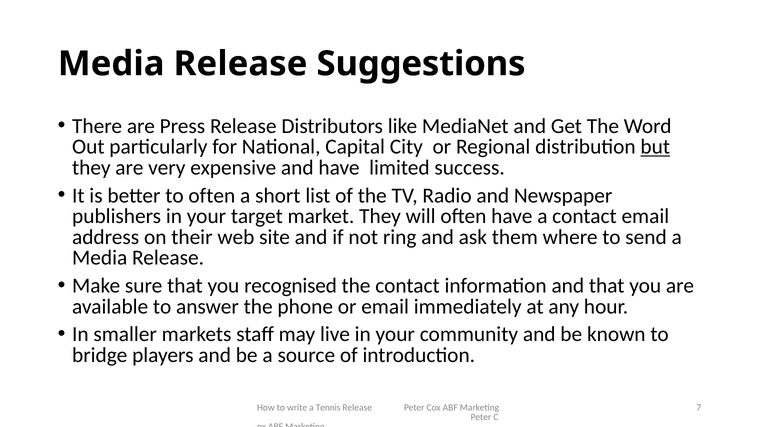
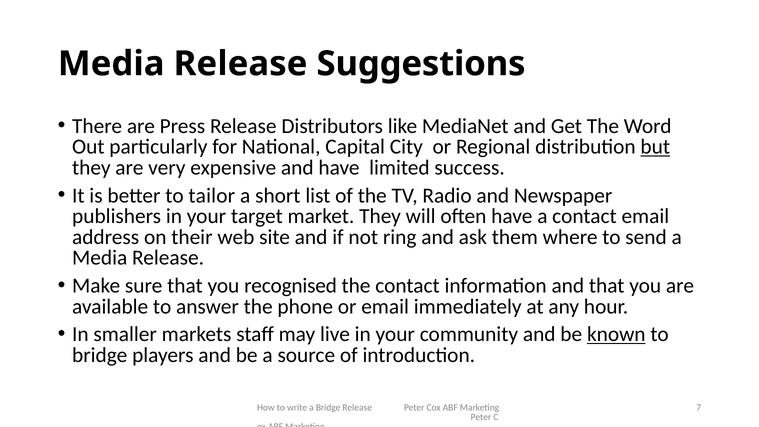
to often: often -> tailor
known underline: none -> present
a Tennis: Tennis -> Bridge
